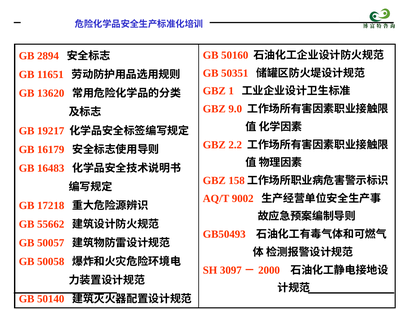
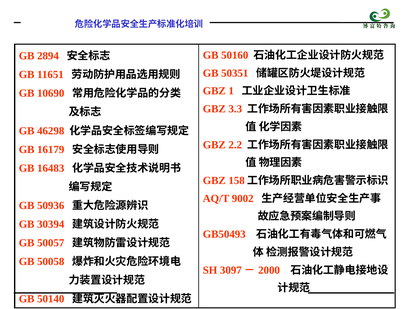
13620: 13620 -> 10690
9.0: 9.0 -> 3.3
19217: 19217 -> 46298
17218: 17218 -> 50936
55662: 55662 -> 30394
